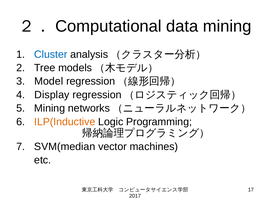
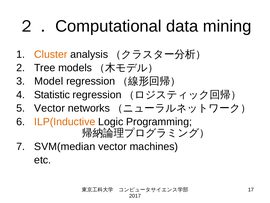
Cluster colour: blue -> orange
Display: Display -> Statistic
Mining at (50, 108): Mining -> Vector
